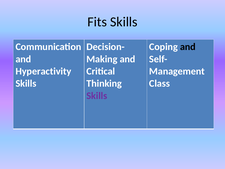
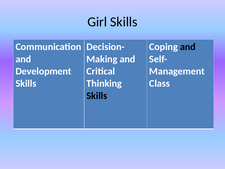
Fits: Fits -> Girl
Hyperactivity: Hyperactivity -> Development
Skills at (97, 96) colour: purple -> black
